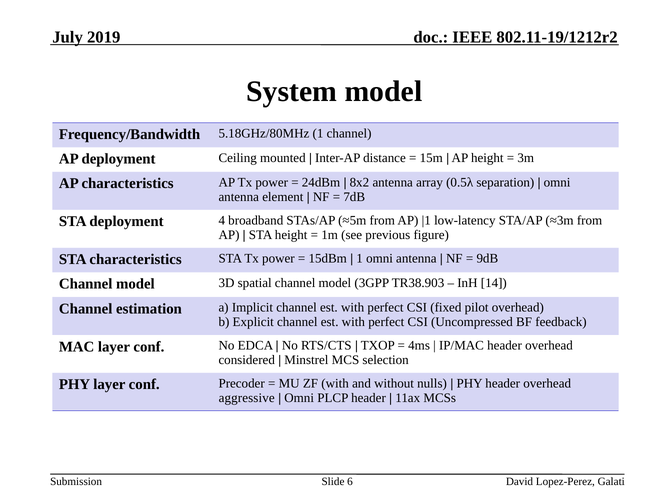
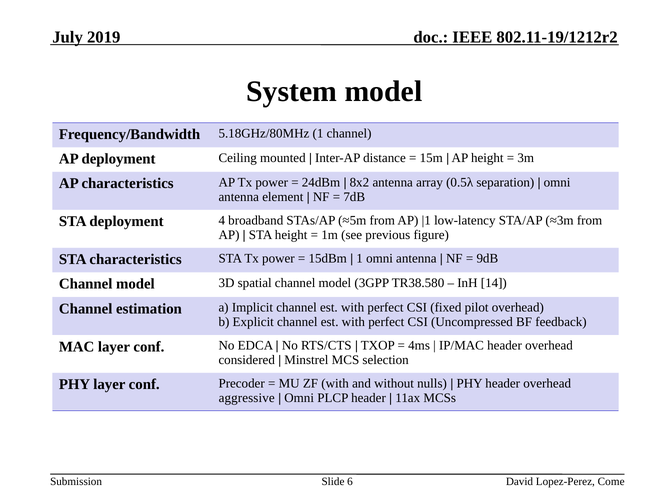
TR38.903: TR38.903 -> TR38.580
Galati: Galati -> Come
